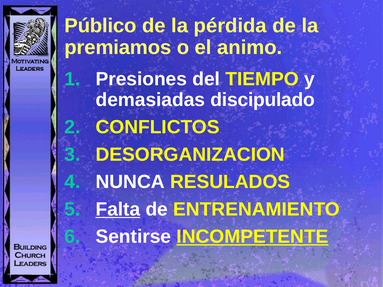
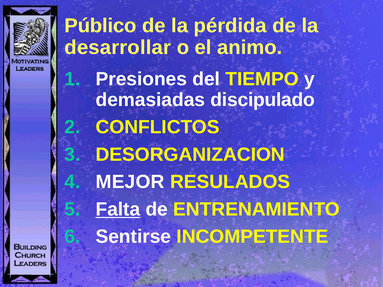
premiamos: premiamos -> desarrollar
NUNCA: NUNCA -> MEJOR
INCOMPETENTE underline: present -> none
